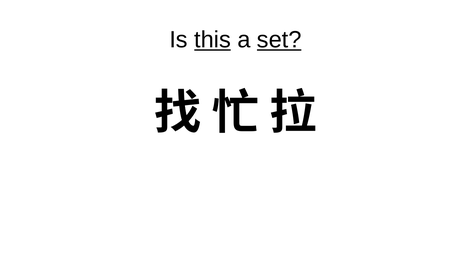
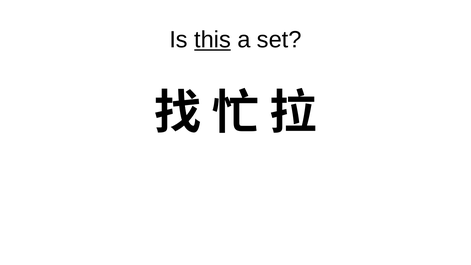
set underline: present -> none
